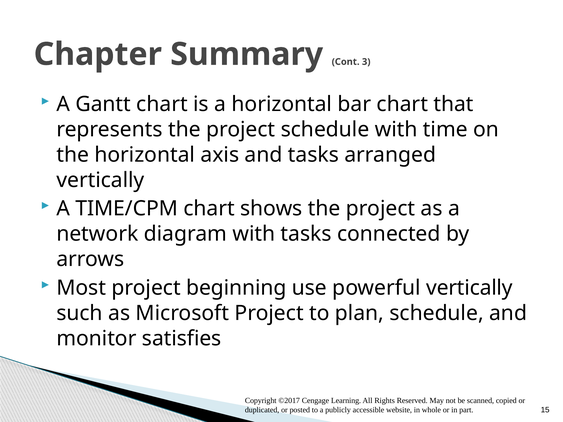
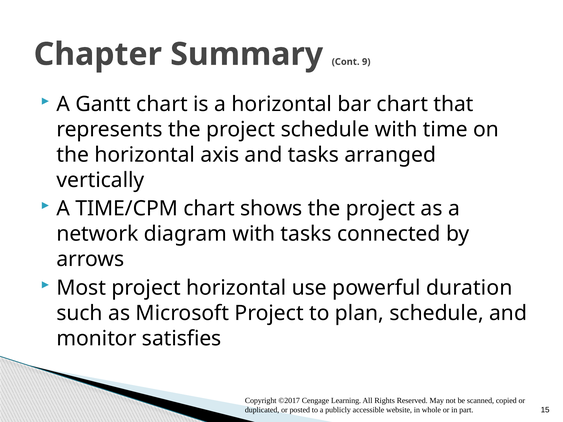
3: 3 -> 9
project beginning: beginning -> horizontal
powerful vertically: vertically -> duration
